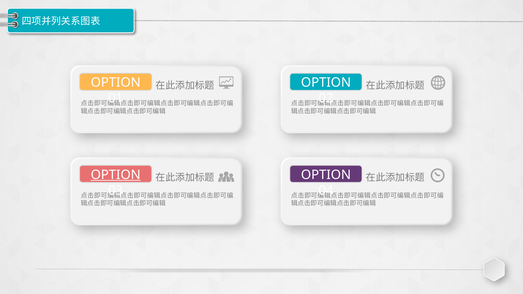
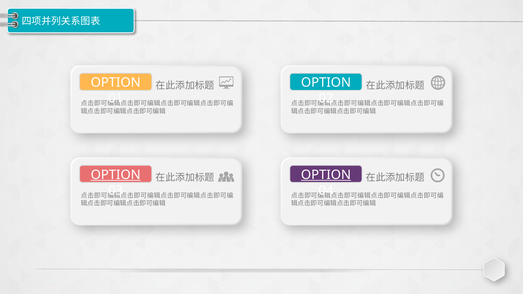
OPTION at (326, 175) underline: none -> present
